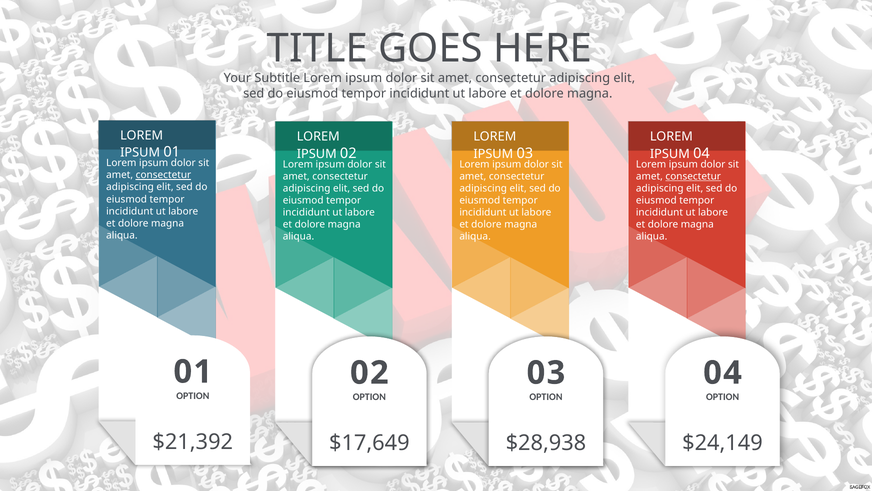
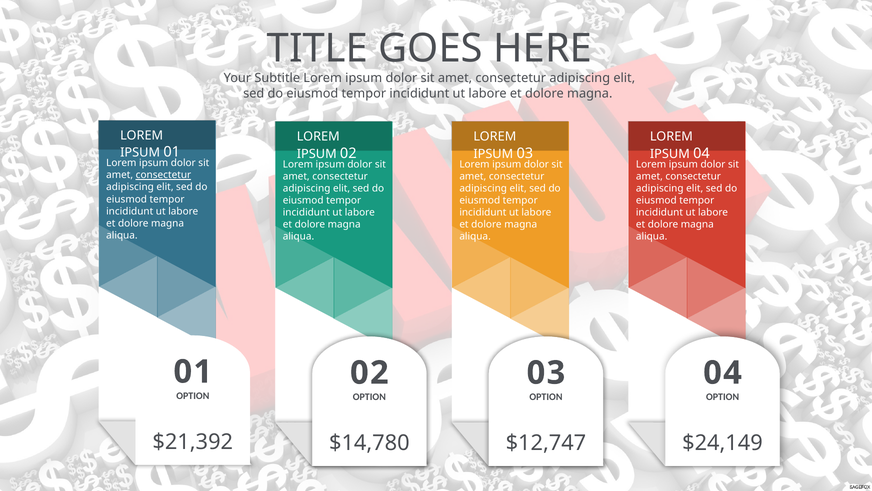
consectetur at (693, 176) underline: present -> none
$17,649: $17,649 -> $14,780
$28,938: $28,938 -> $12,747
